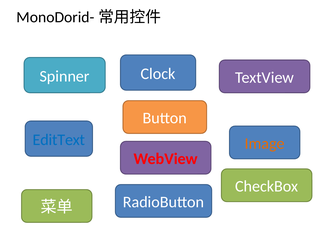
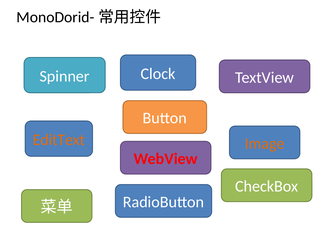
EditText colour: blue -> orange
